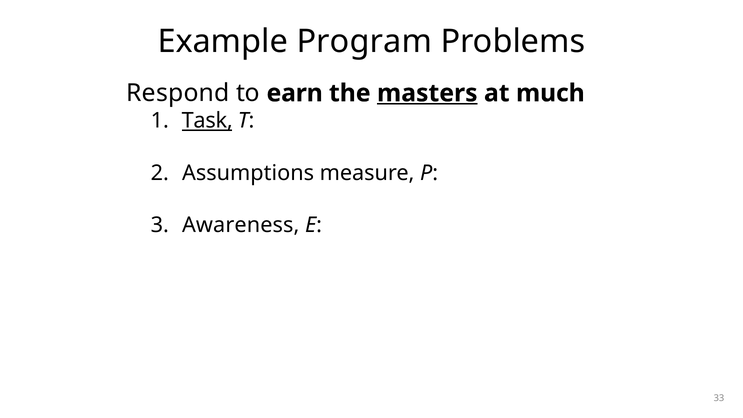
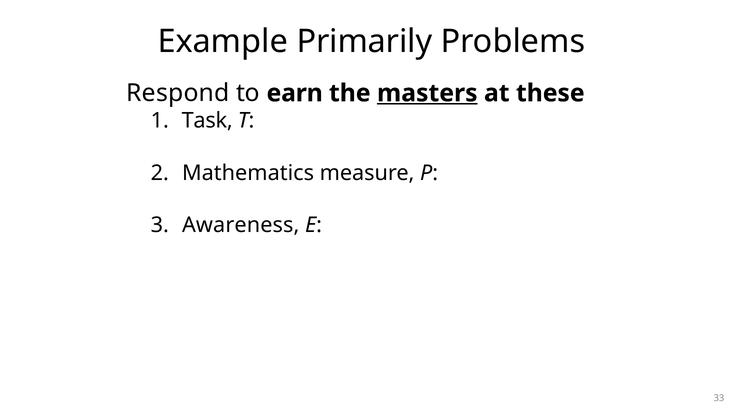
Program: Program -> Primarily
much: much -> these
Task underline: present -> none
Assumptions: Assumptions -> Mathematics
